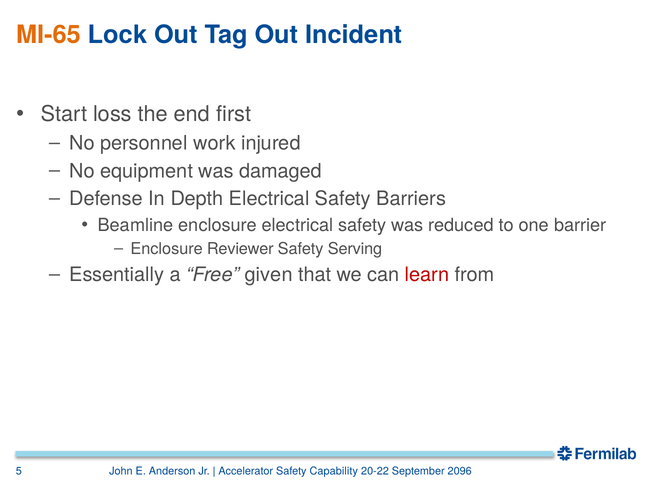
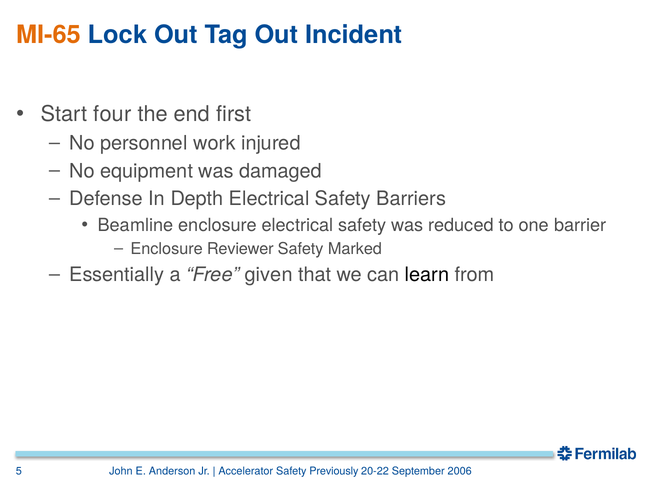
loss: loss -> four
Serving: Serving -> Marked
learn colour: red -> black
Capability: Capability -> Previously
2096: 2096 -> 2006
